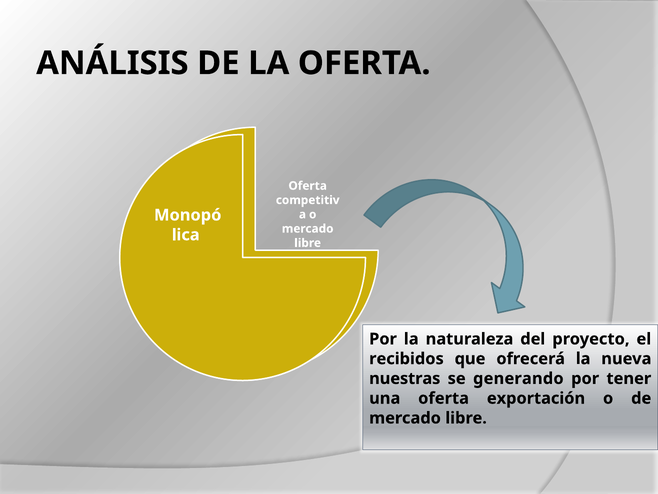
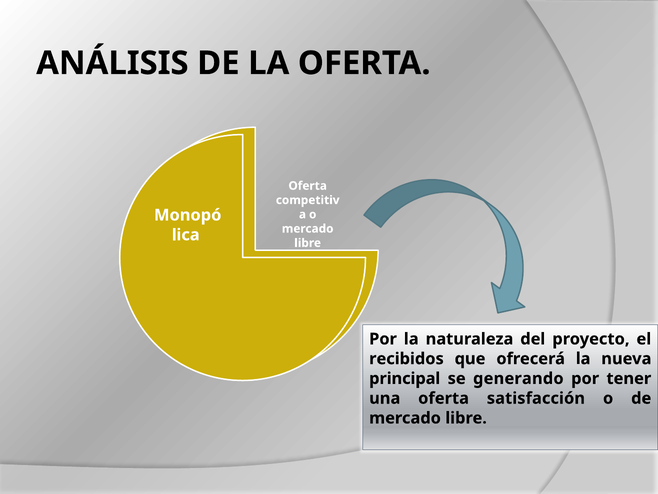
nuestras: nuestras -> principal
exportación: exportación -> satisfacción
